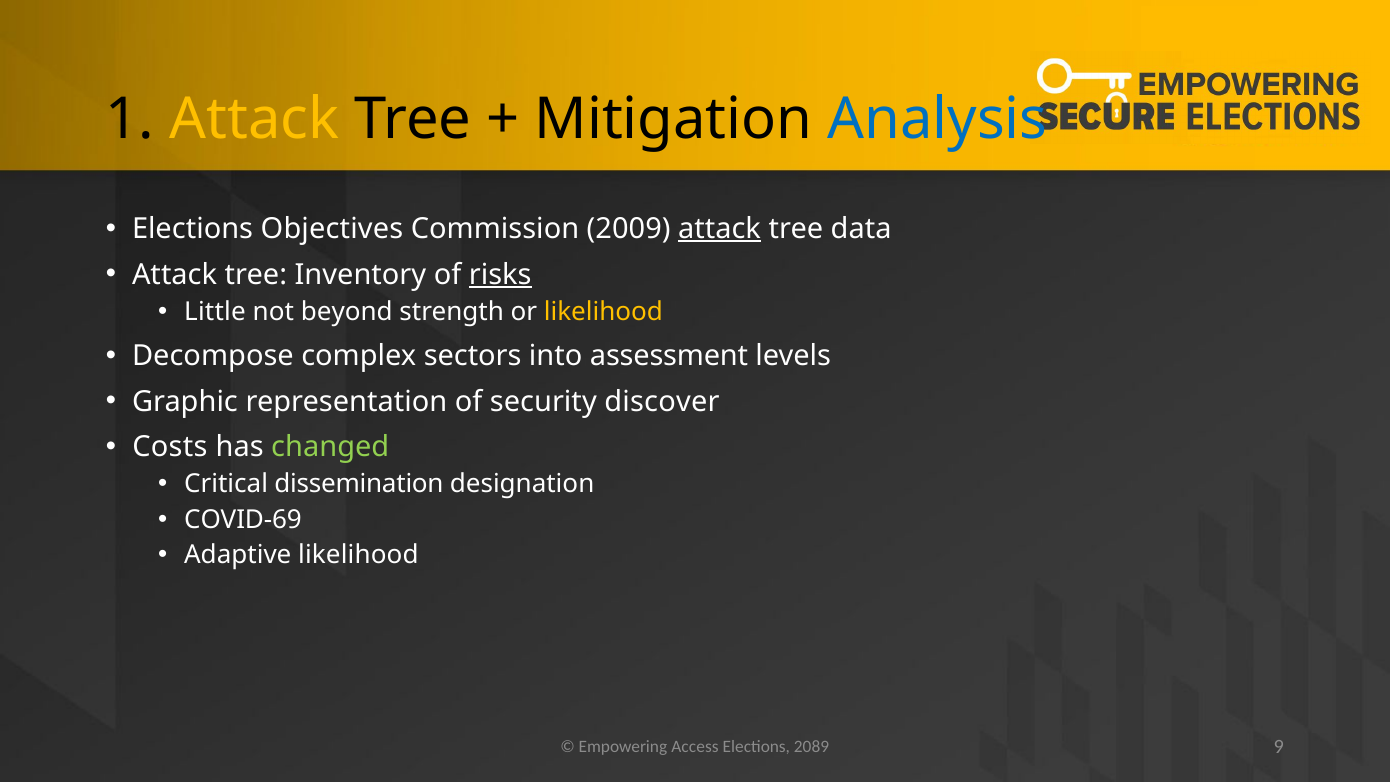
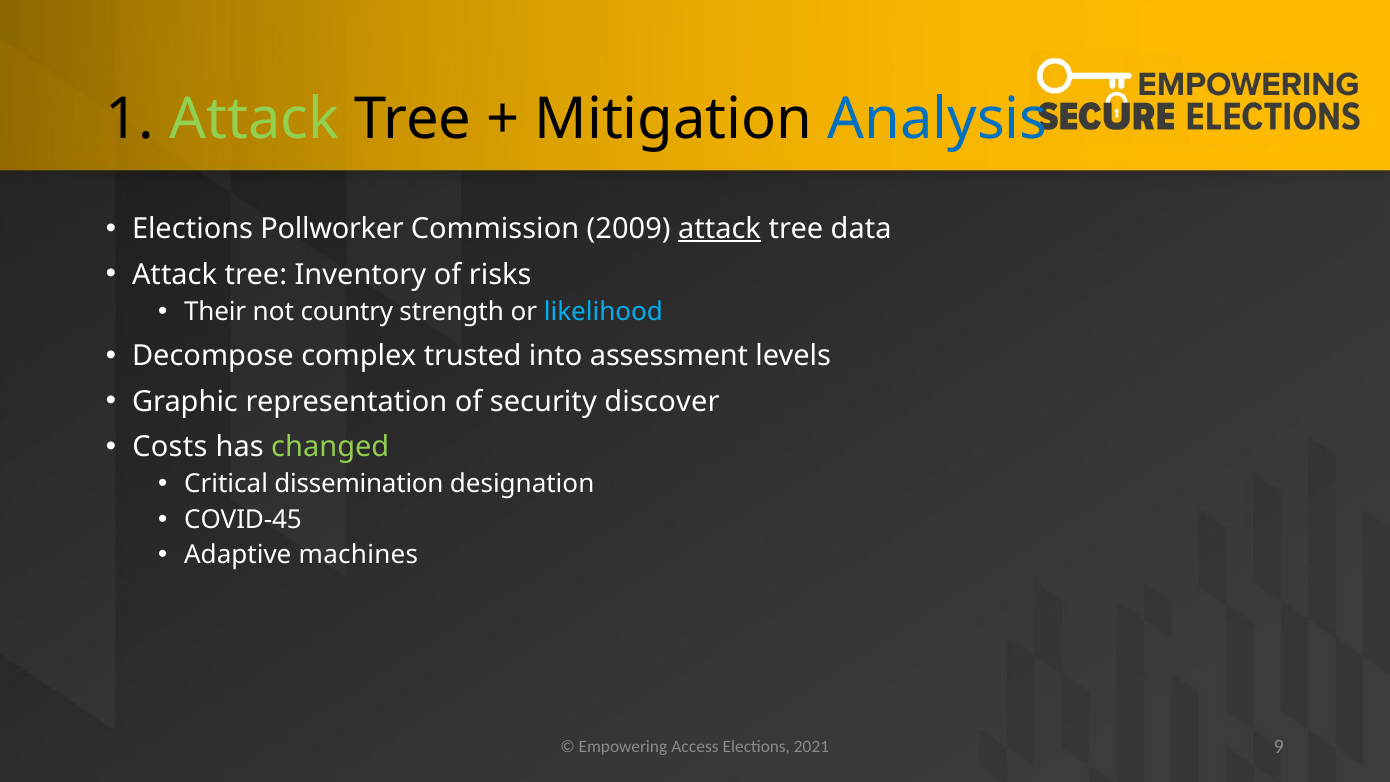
Attack at (254, 120) colour: yellow -> light green
Objectives: Objectives -> Pollworker
risks underline: present -> none
Little: Little -> Their
beyond: beyond -> country
likelihood at (603, 312) colour: yellow -> light blue
sectors: sectors -> trusted
COVID-69: COVID-69 -> COVID-45
Adaptive likelihood: likelihood -> machines
2089: 2089 -> 2021
